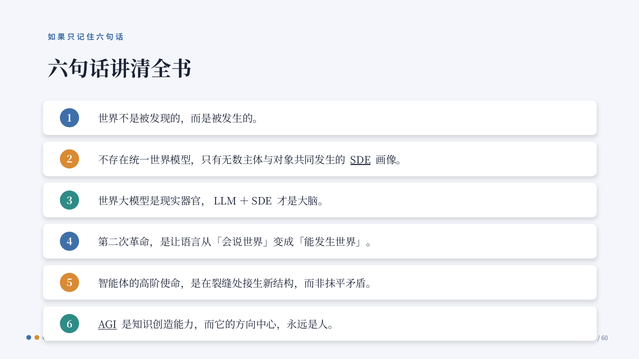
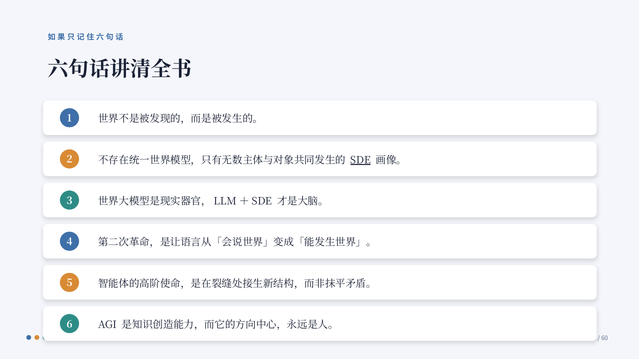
AGI underline: present -> none
